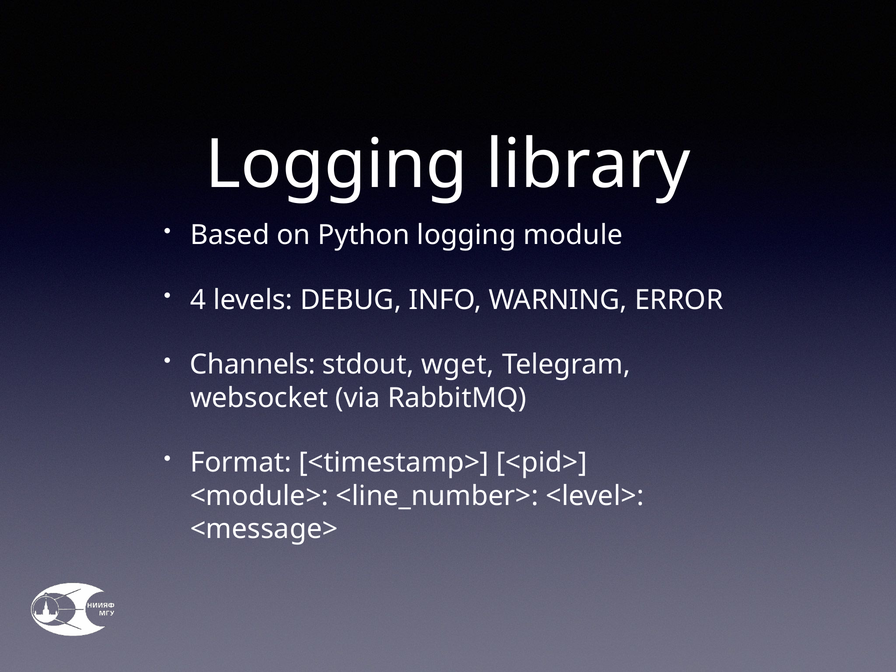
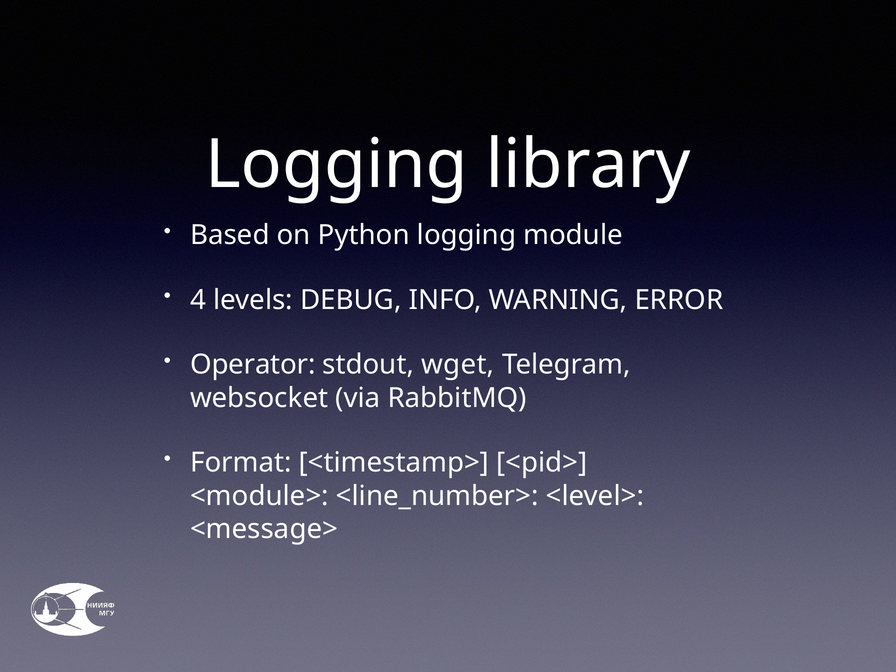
Channels: Channels -> Operator
